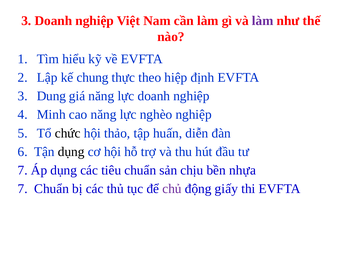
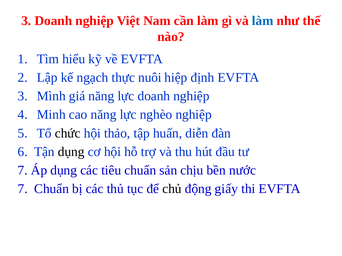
làm at (263, 21) colour: purple -> blue
chung: chung -> ngạch
theo: theo -> nuôi
Dung: Dung -> Mình
nhựa: nhựa -> nước
chủ colour: purple -> black
